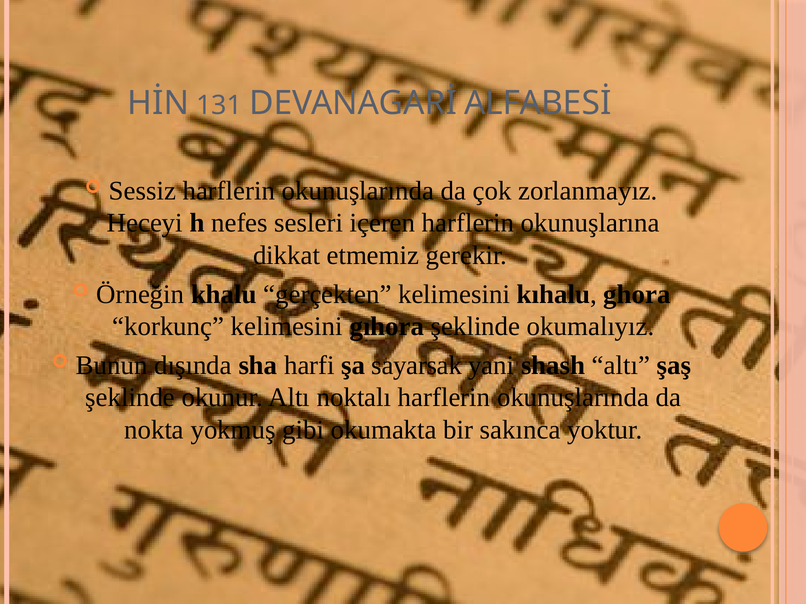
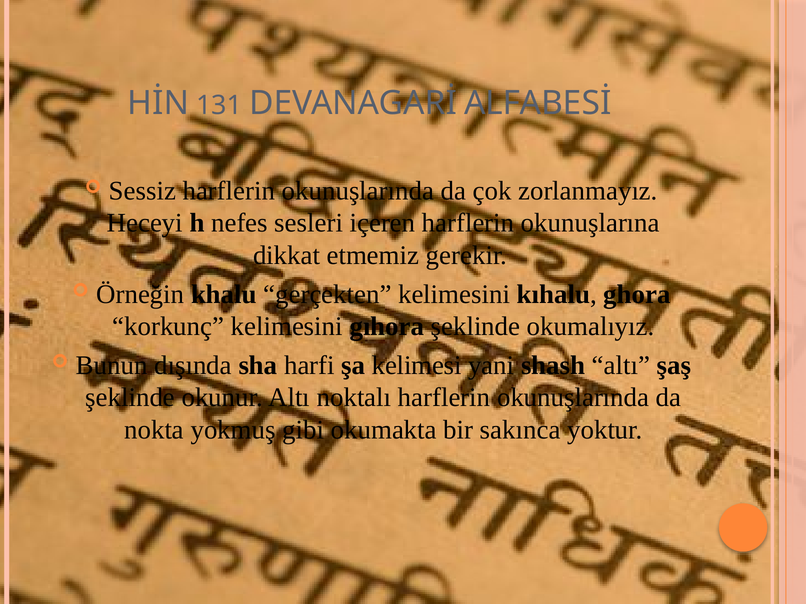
sayarsak: sayarsak -> kelimesi
